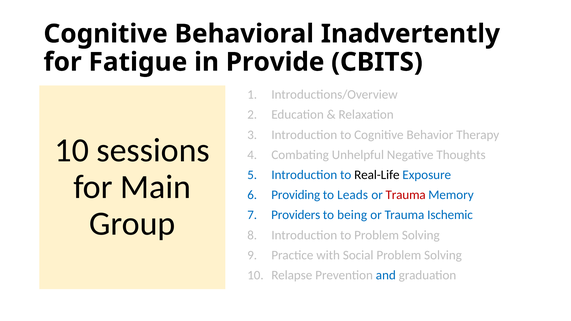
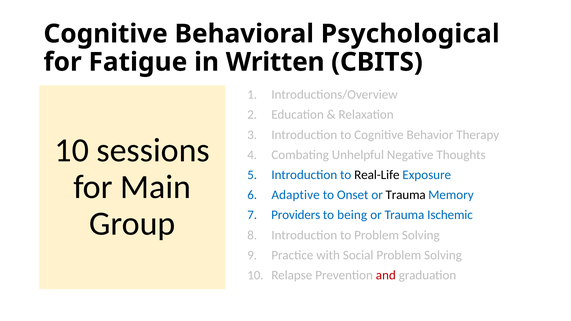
Inadvertently: Inadvertently -> Psychological
Provide: Provide -> Written
Providing: Providing -> Adaptive
Leads: Leads -> Onset
Trauma at (406, 195) colour: red -> black
and colour: blue -> red
